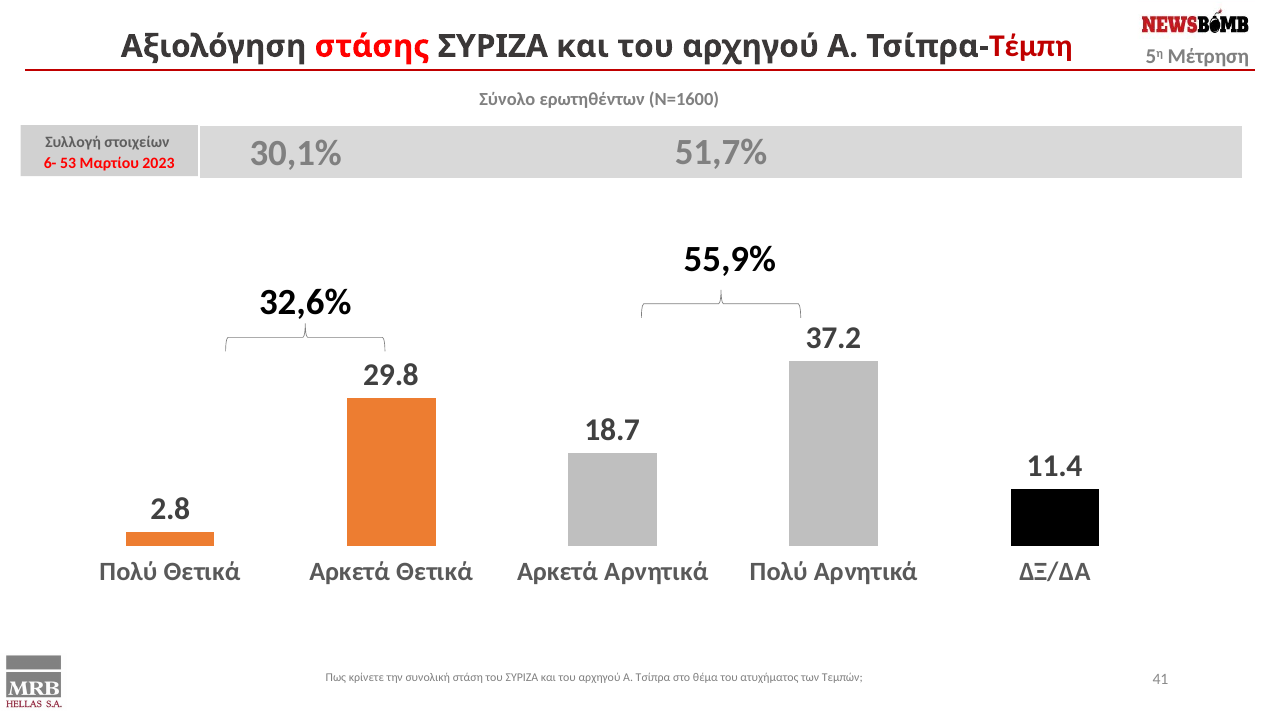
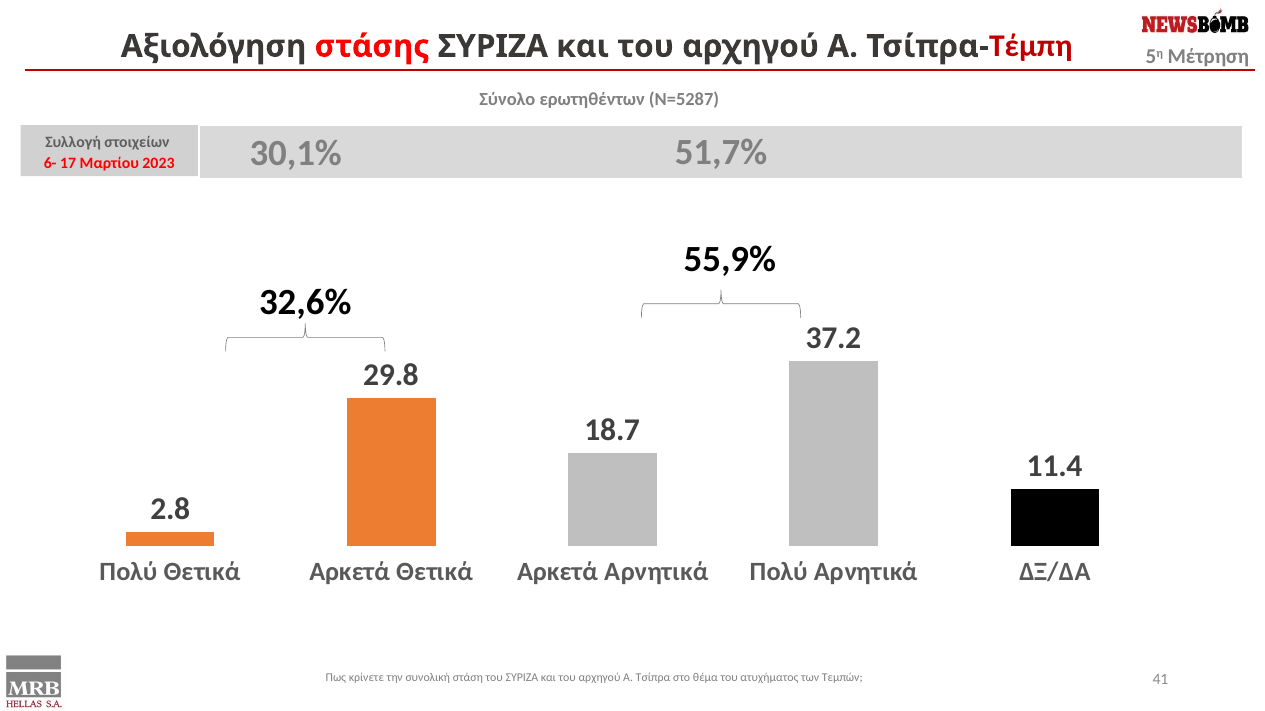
Ν=1600: Ν=1600 -> Ν=5287
53: 53 -> 17
